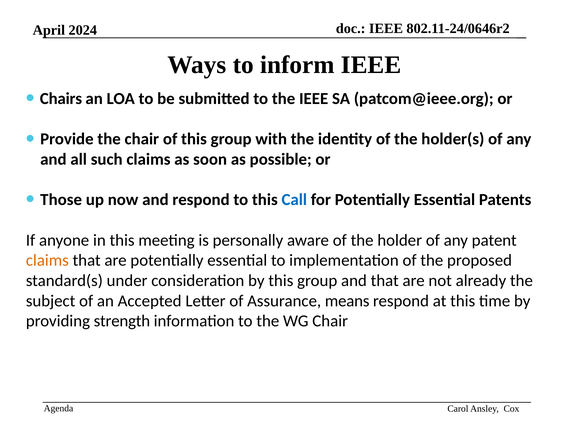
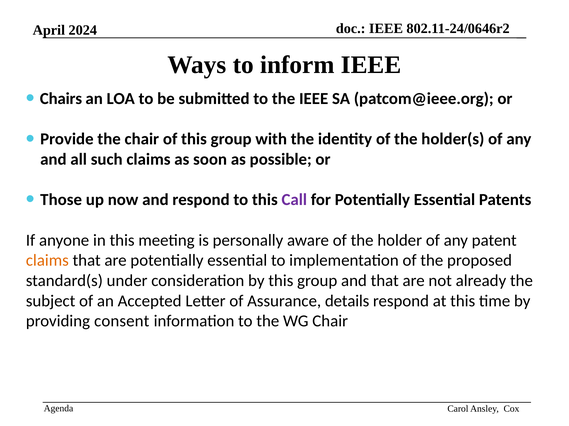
Call colour: blue -> purple
means: means -> details
strength: strength -> consent
